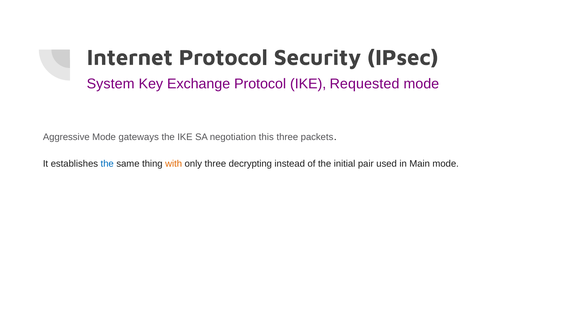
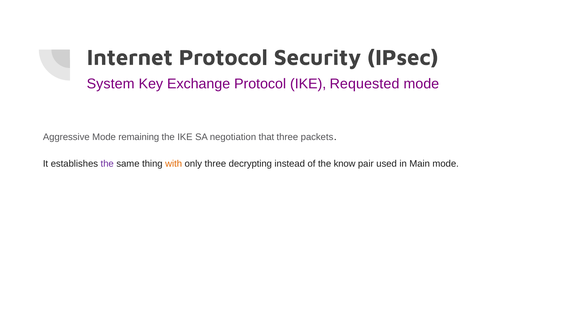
gateways: gateways -> remaining
this: this -> that
the at (107, 164) colour: blue -> purple
initial: initial -> know
